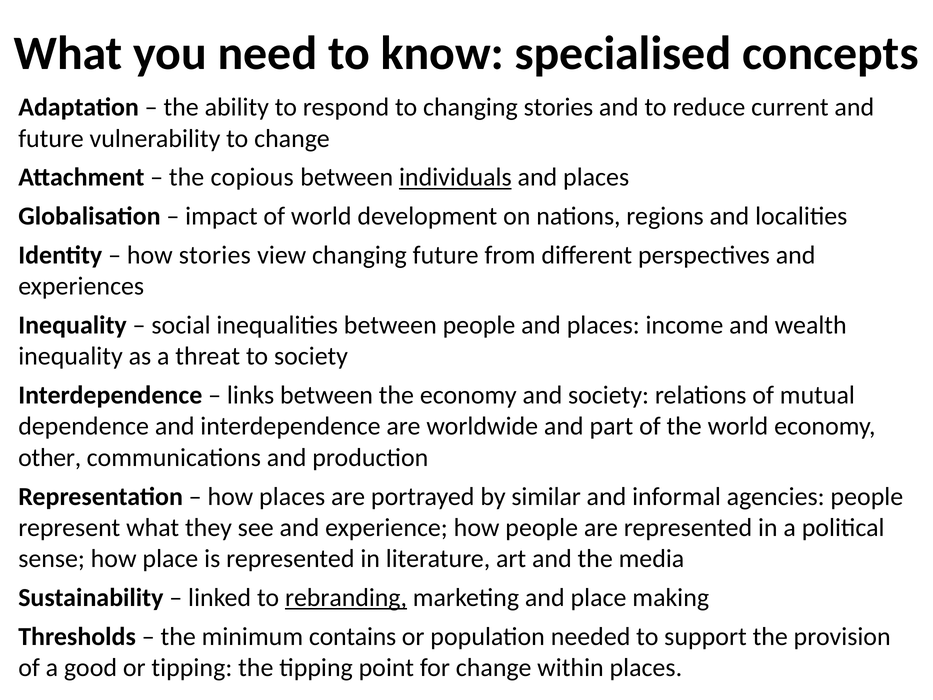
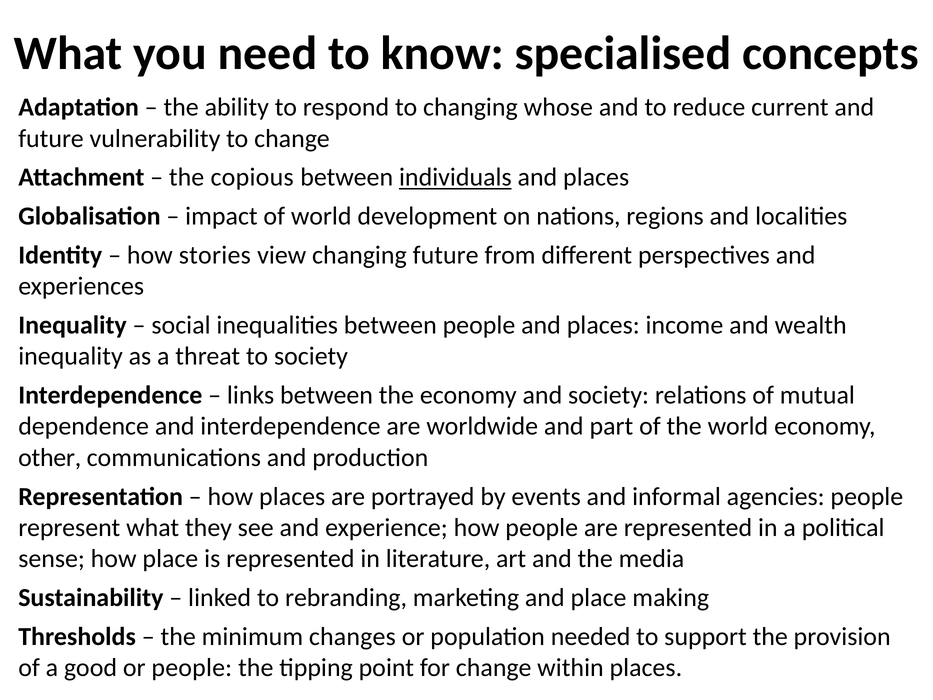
changing stories: stories -> whose
similar: similar -> events
rebranding underline: present -> none
contains: contains -> changes
or tipping: tipping -> people
